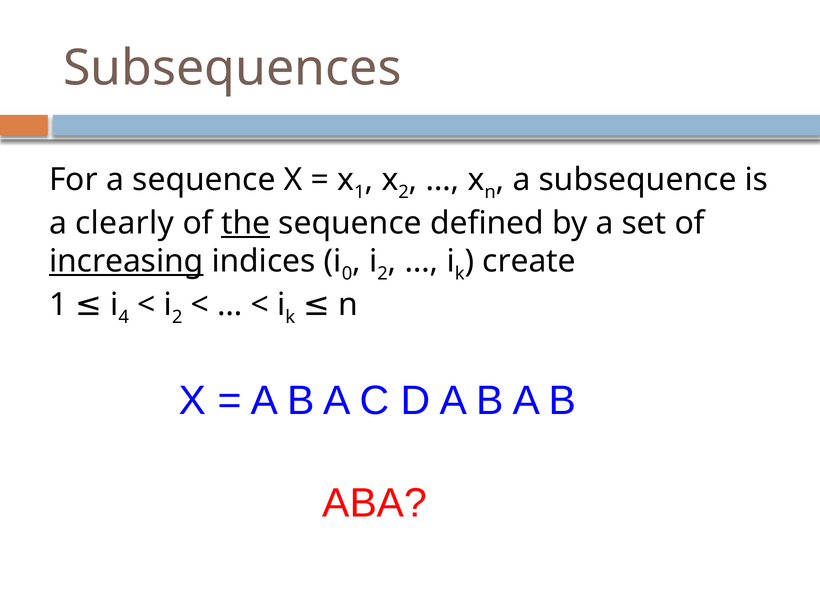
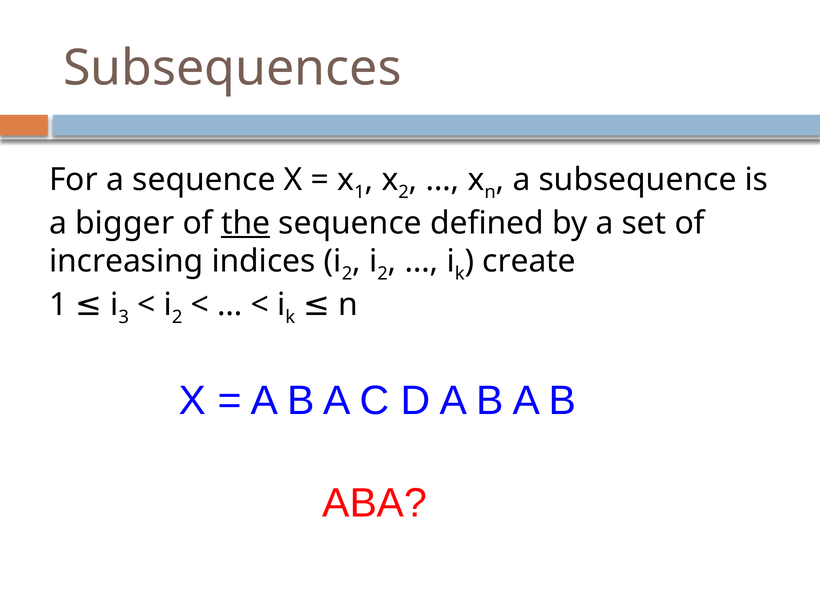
clearly: clearly -> bigger
increasing underline: present -> none
0 at (347, 274): 0 -> 2
4: 4 -> 3
